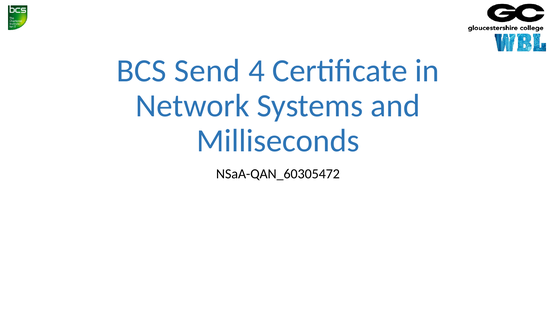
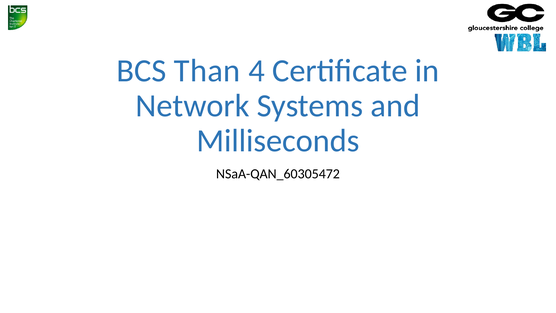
Send: Send -> Than
